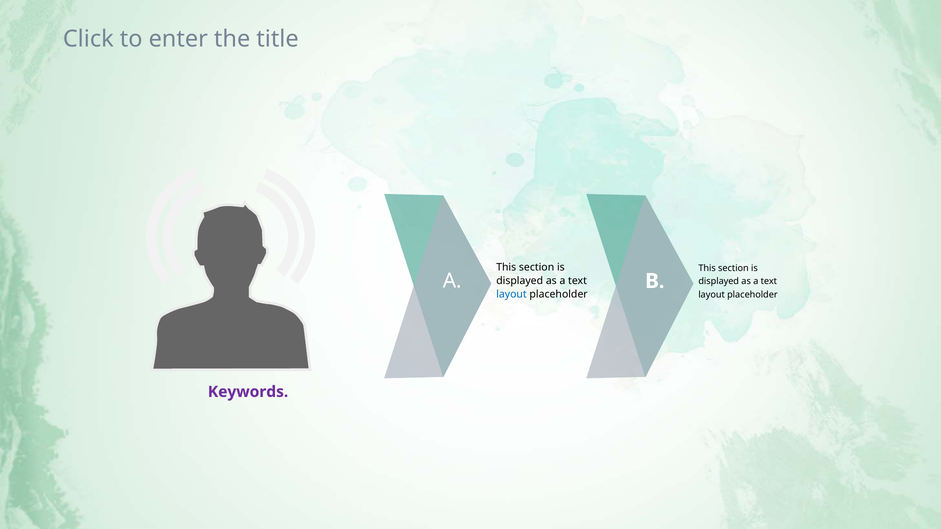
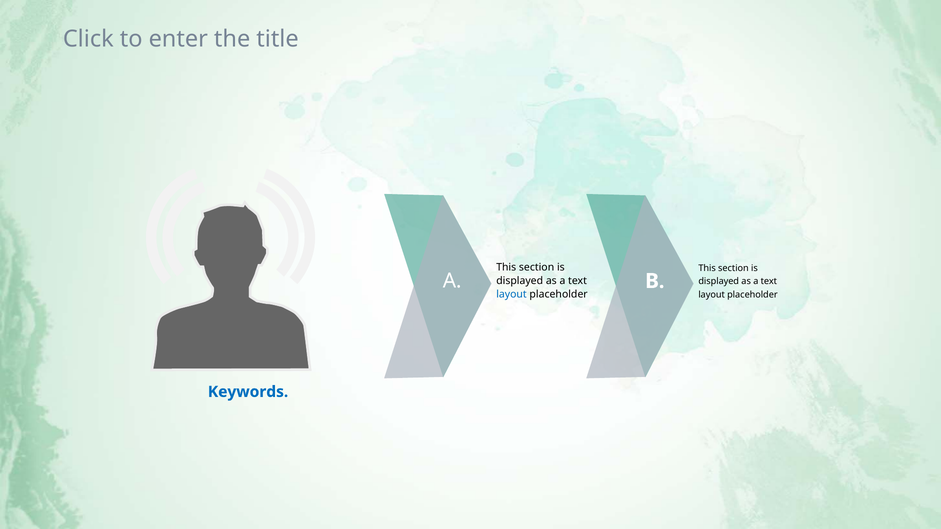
Keywords colour: purple -> blue
